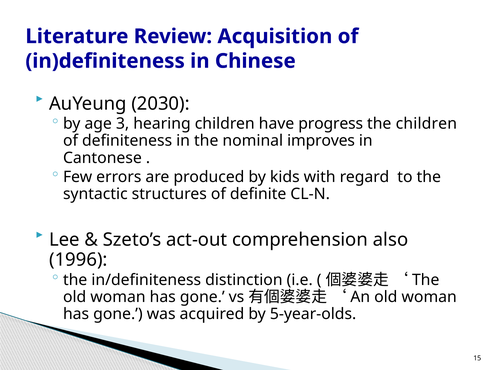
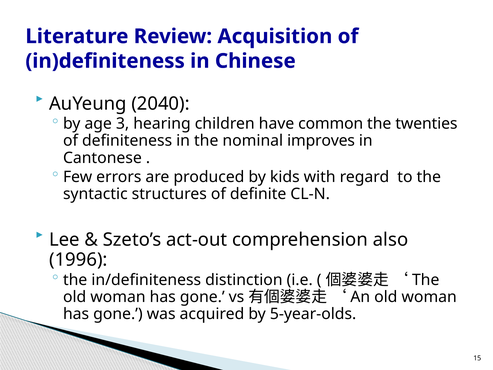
2030: 2030 -> 2040
progress: progress -> common
the children: children -> twenties
